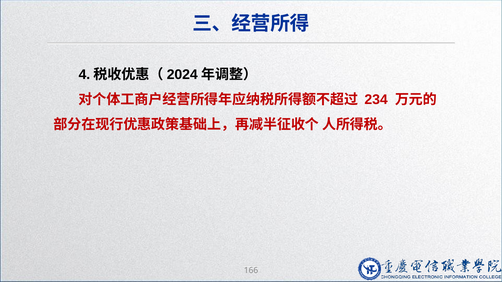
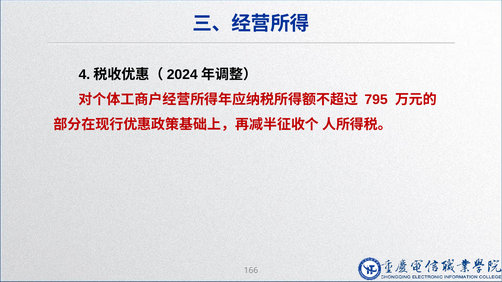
234: 234 -> 795
